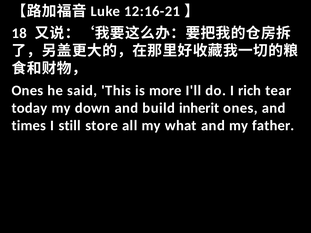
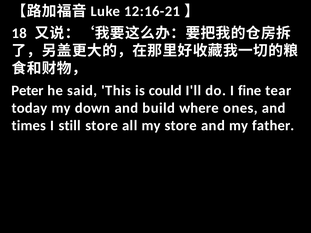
Ones at (27, 91): Ones -> Peter
more: more -> could
rich: rich -> fine
inherit: inherit -> where
my what: what -> store
